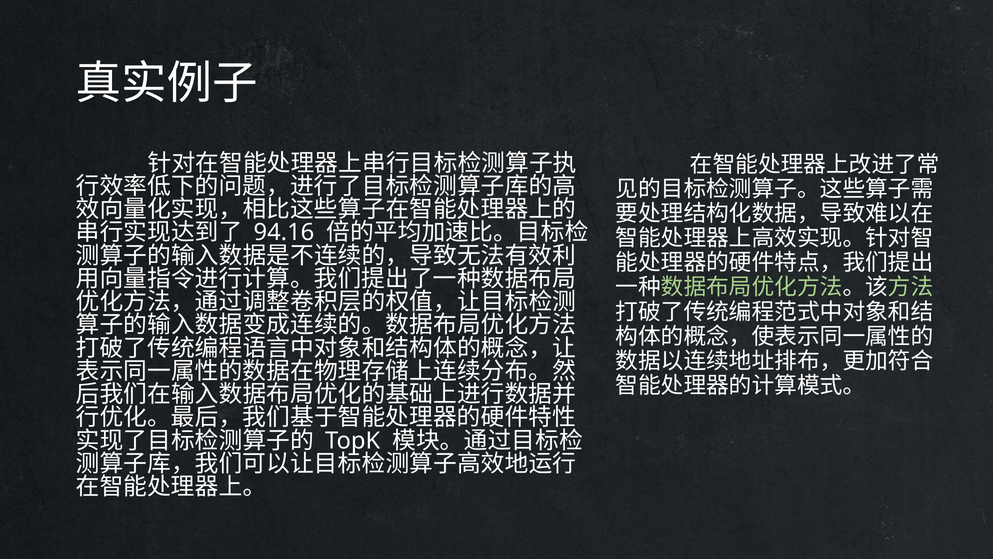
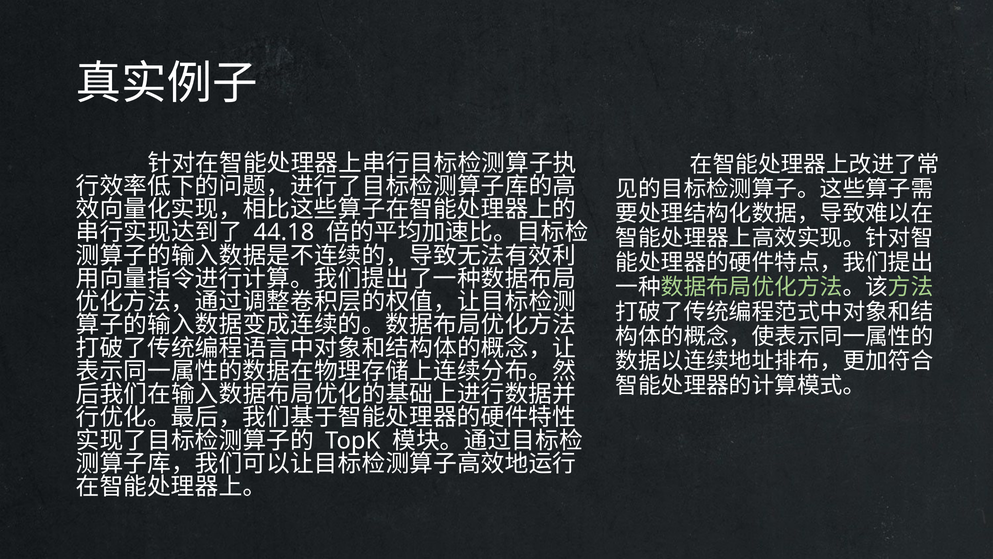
94.16: 94.16 -> 44.18
